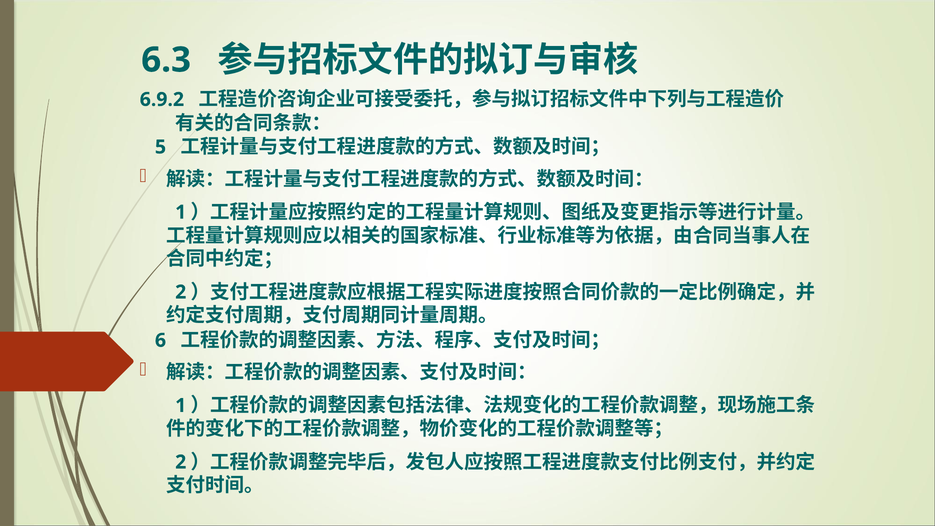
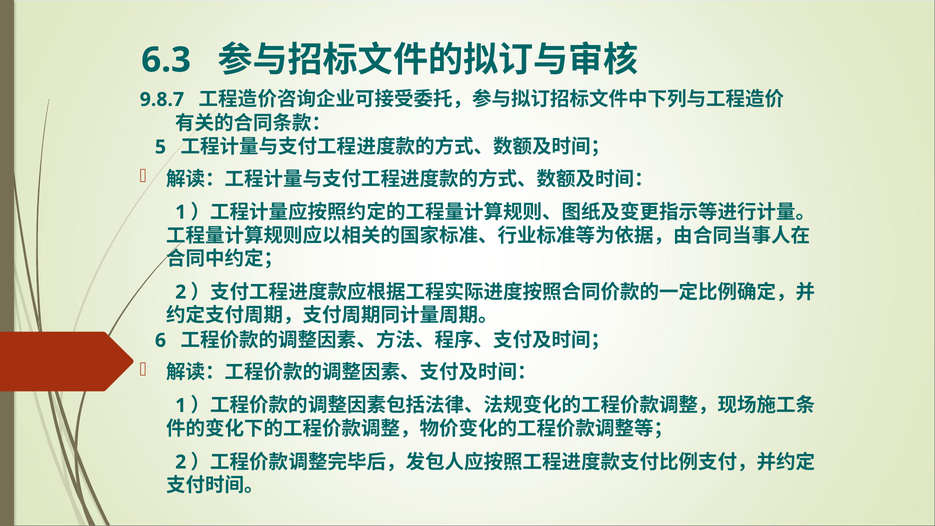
6.9.2: 6.9.2 -> 9.8.7
